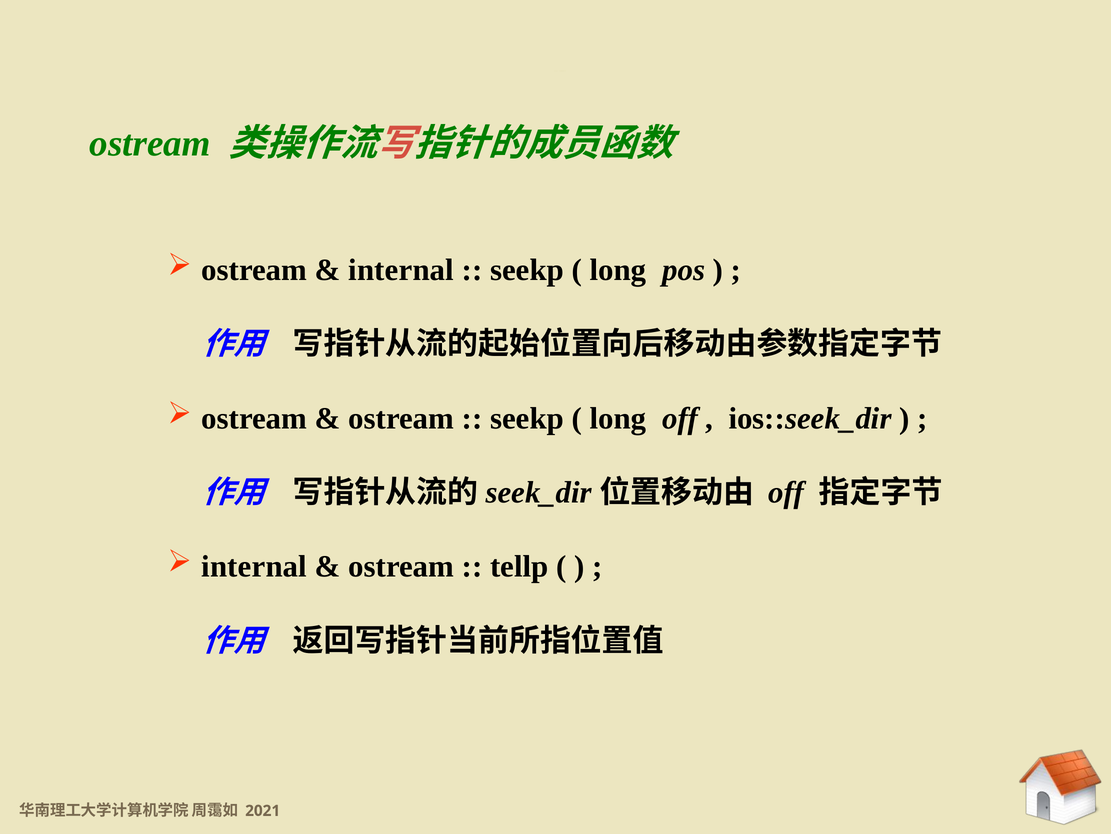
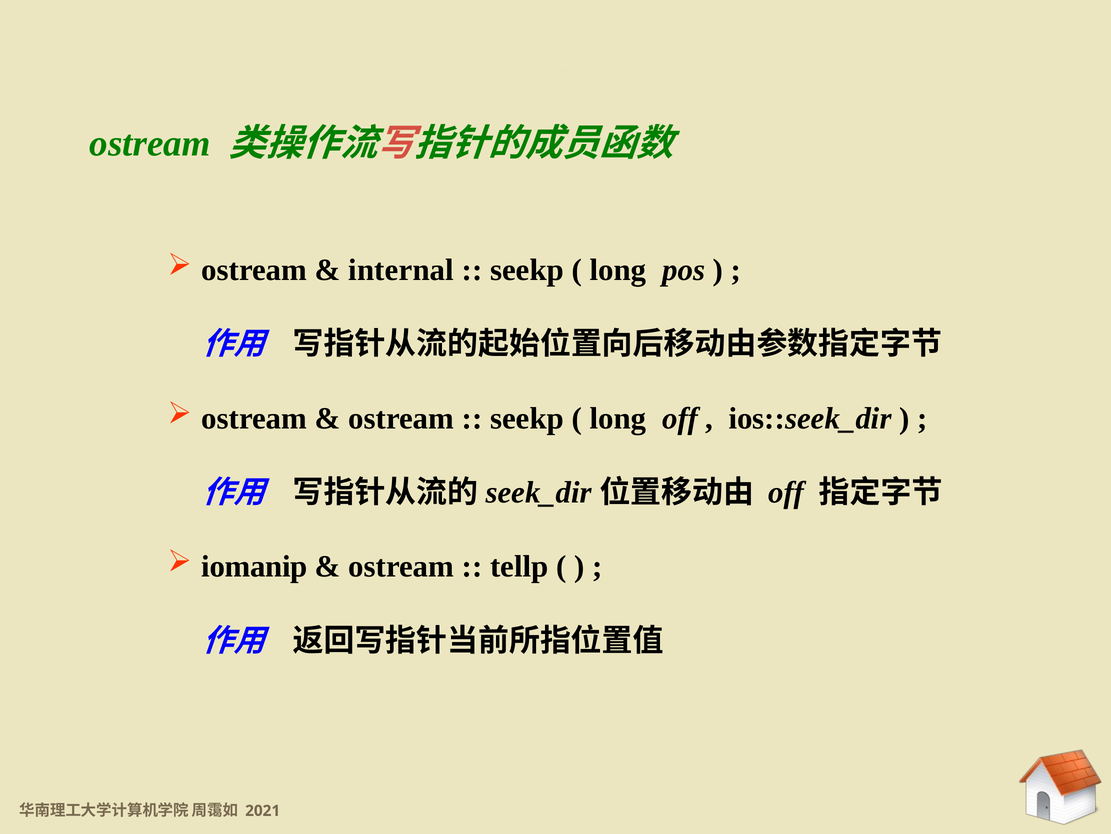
internal at (254, 566): internal -> iomanip
